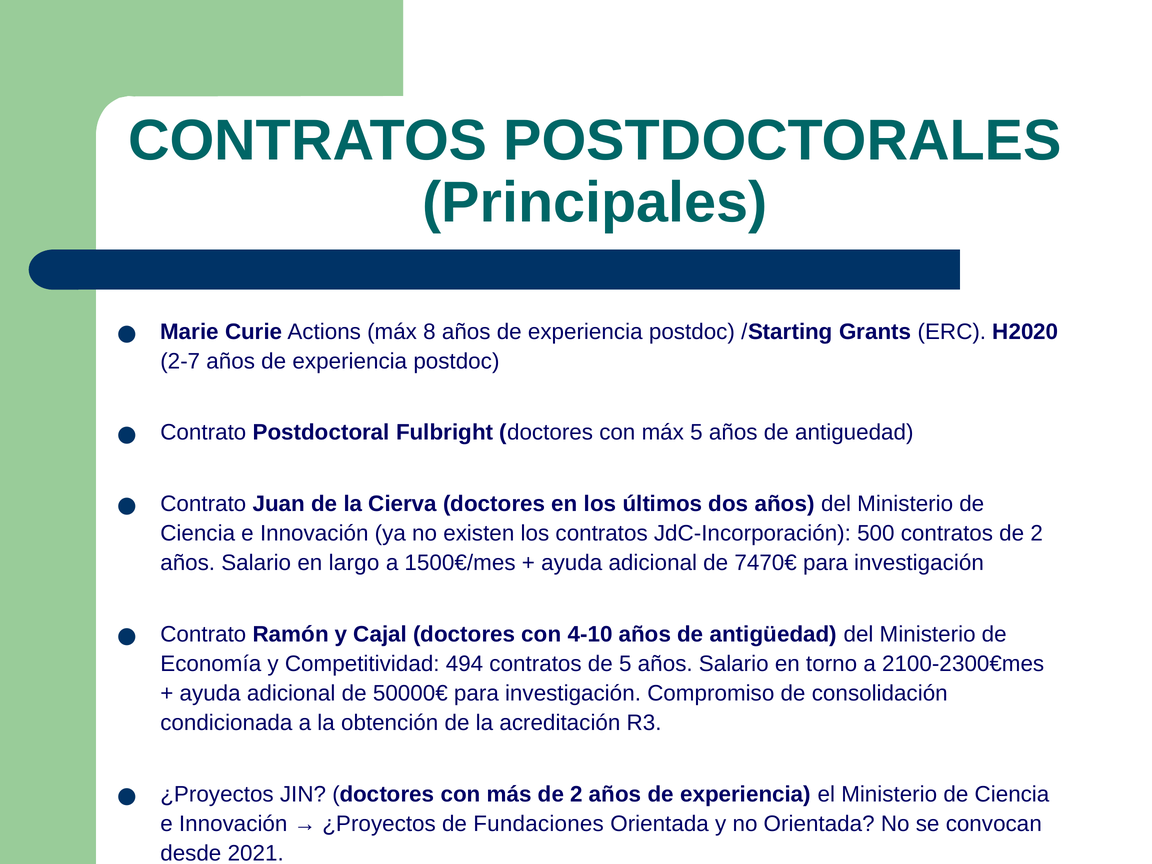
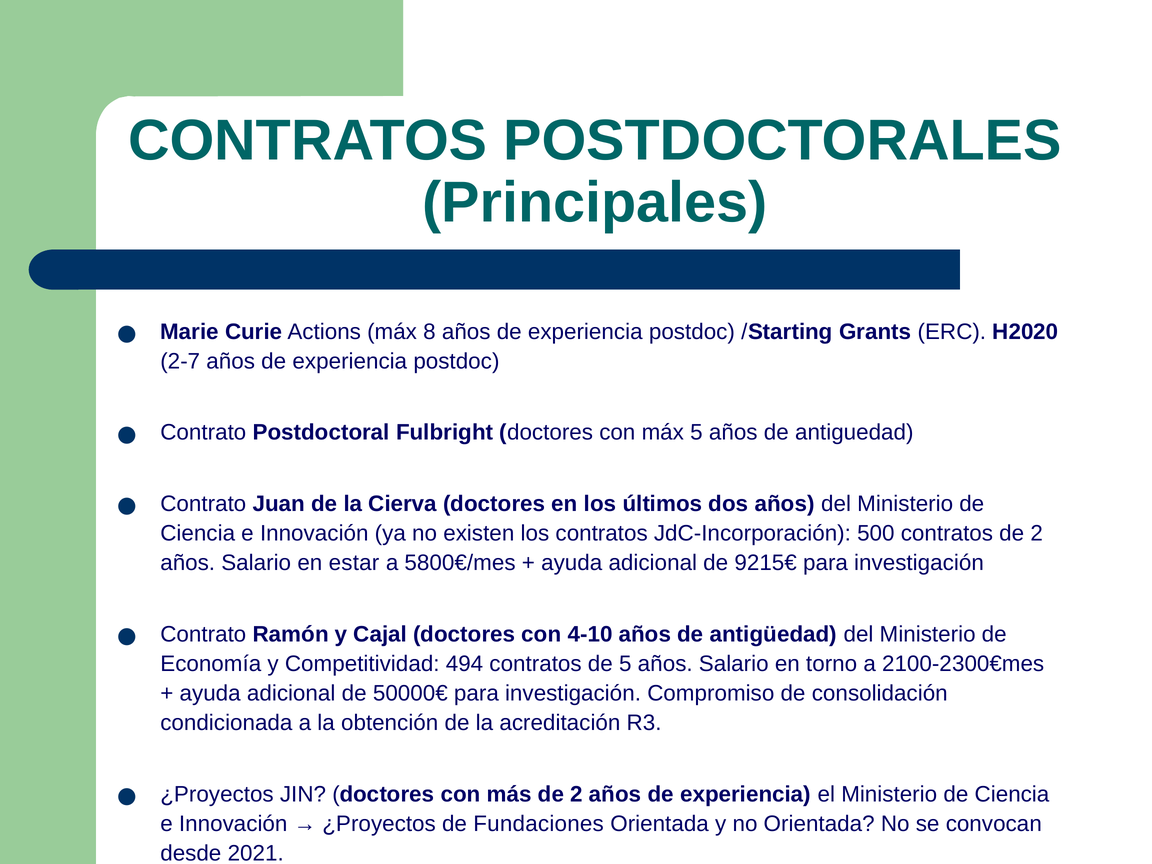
largo: largo -> estar
1500€/mes: 1500€/mes -> 5800€/mes
7470€: 7470€ -> 9215€
